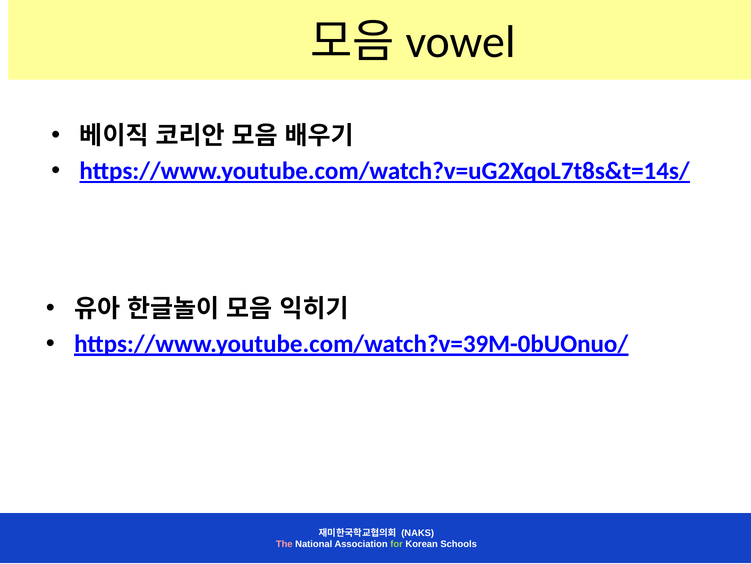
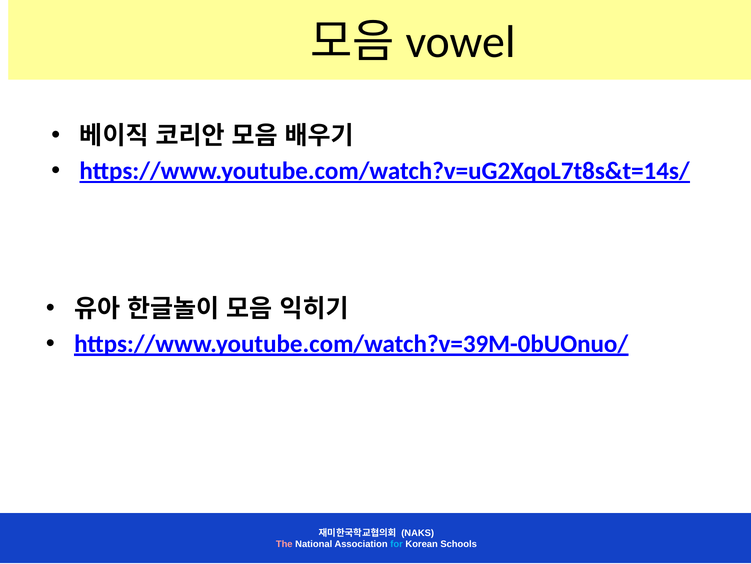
for colour: light green -> light blue
